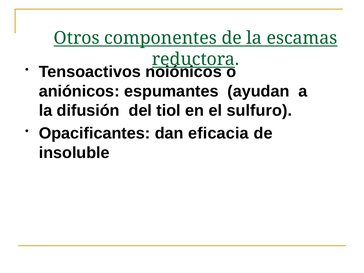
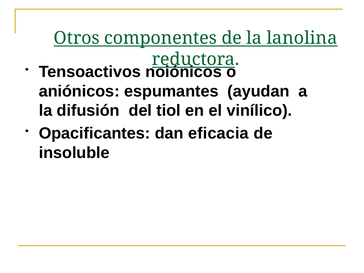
escamas: escamas -> lanolina
sulfuro: sulfuro -> vinílico
